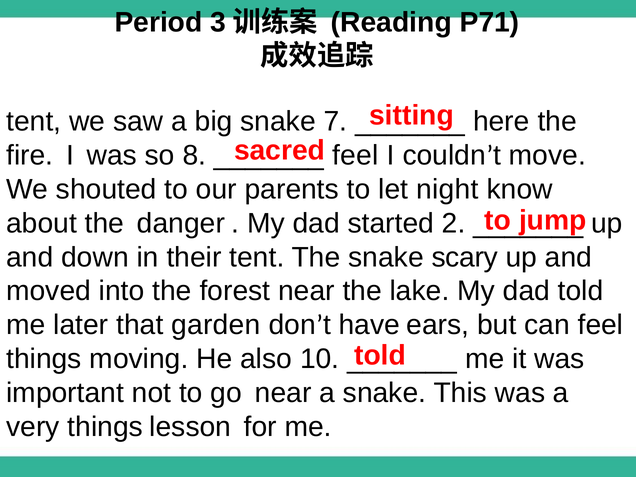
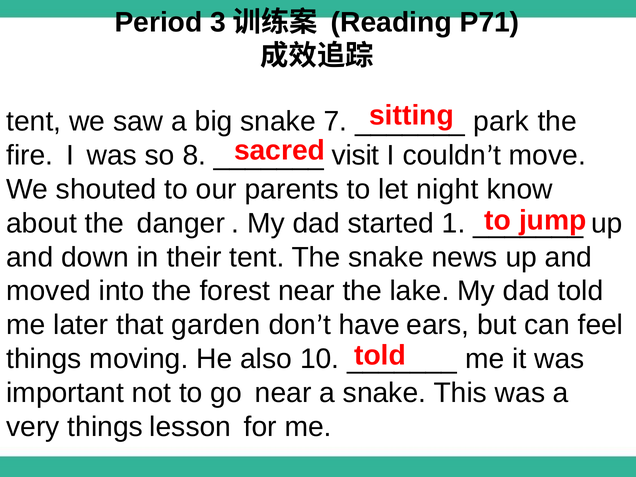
here: here -> park
feel at (355, 155): feel -> visit
2: 2 -> 1
scary: scary -> news
